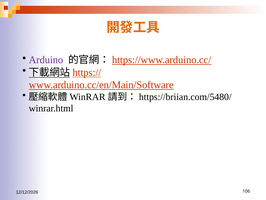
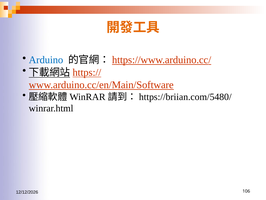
Arduino colour: purple -> blue
